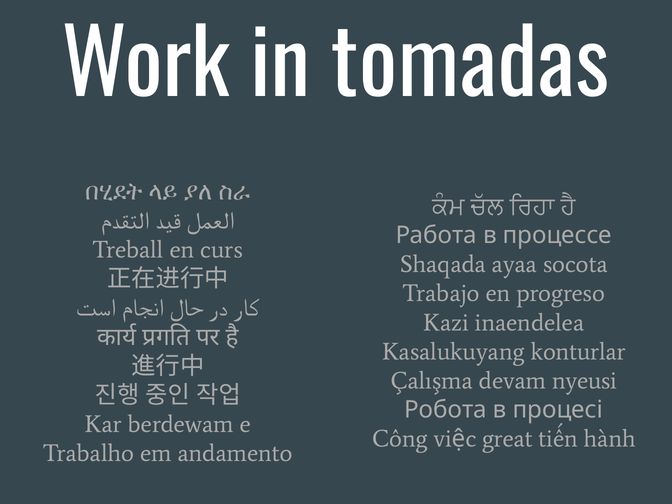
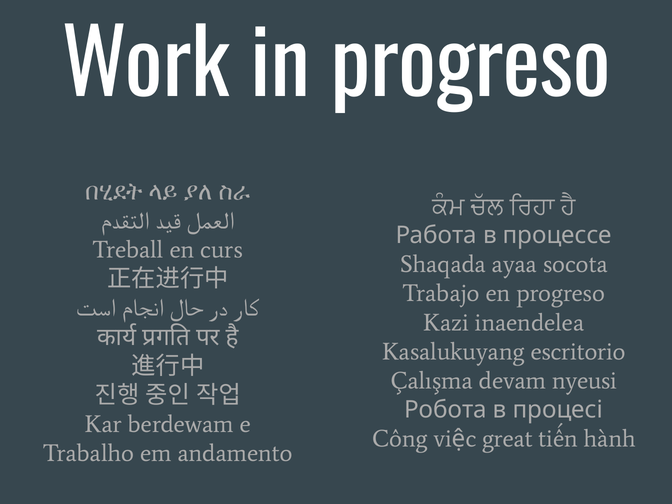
in tomadas: tomadas -> progreso
konturlar: konturlar -> escritorio
